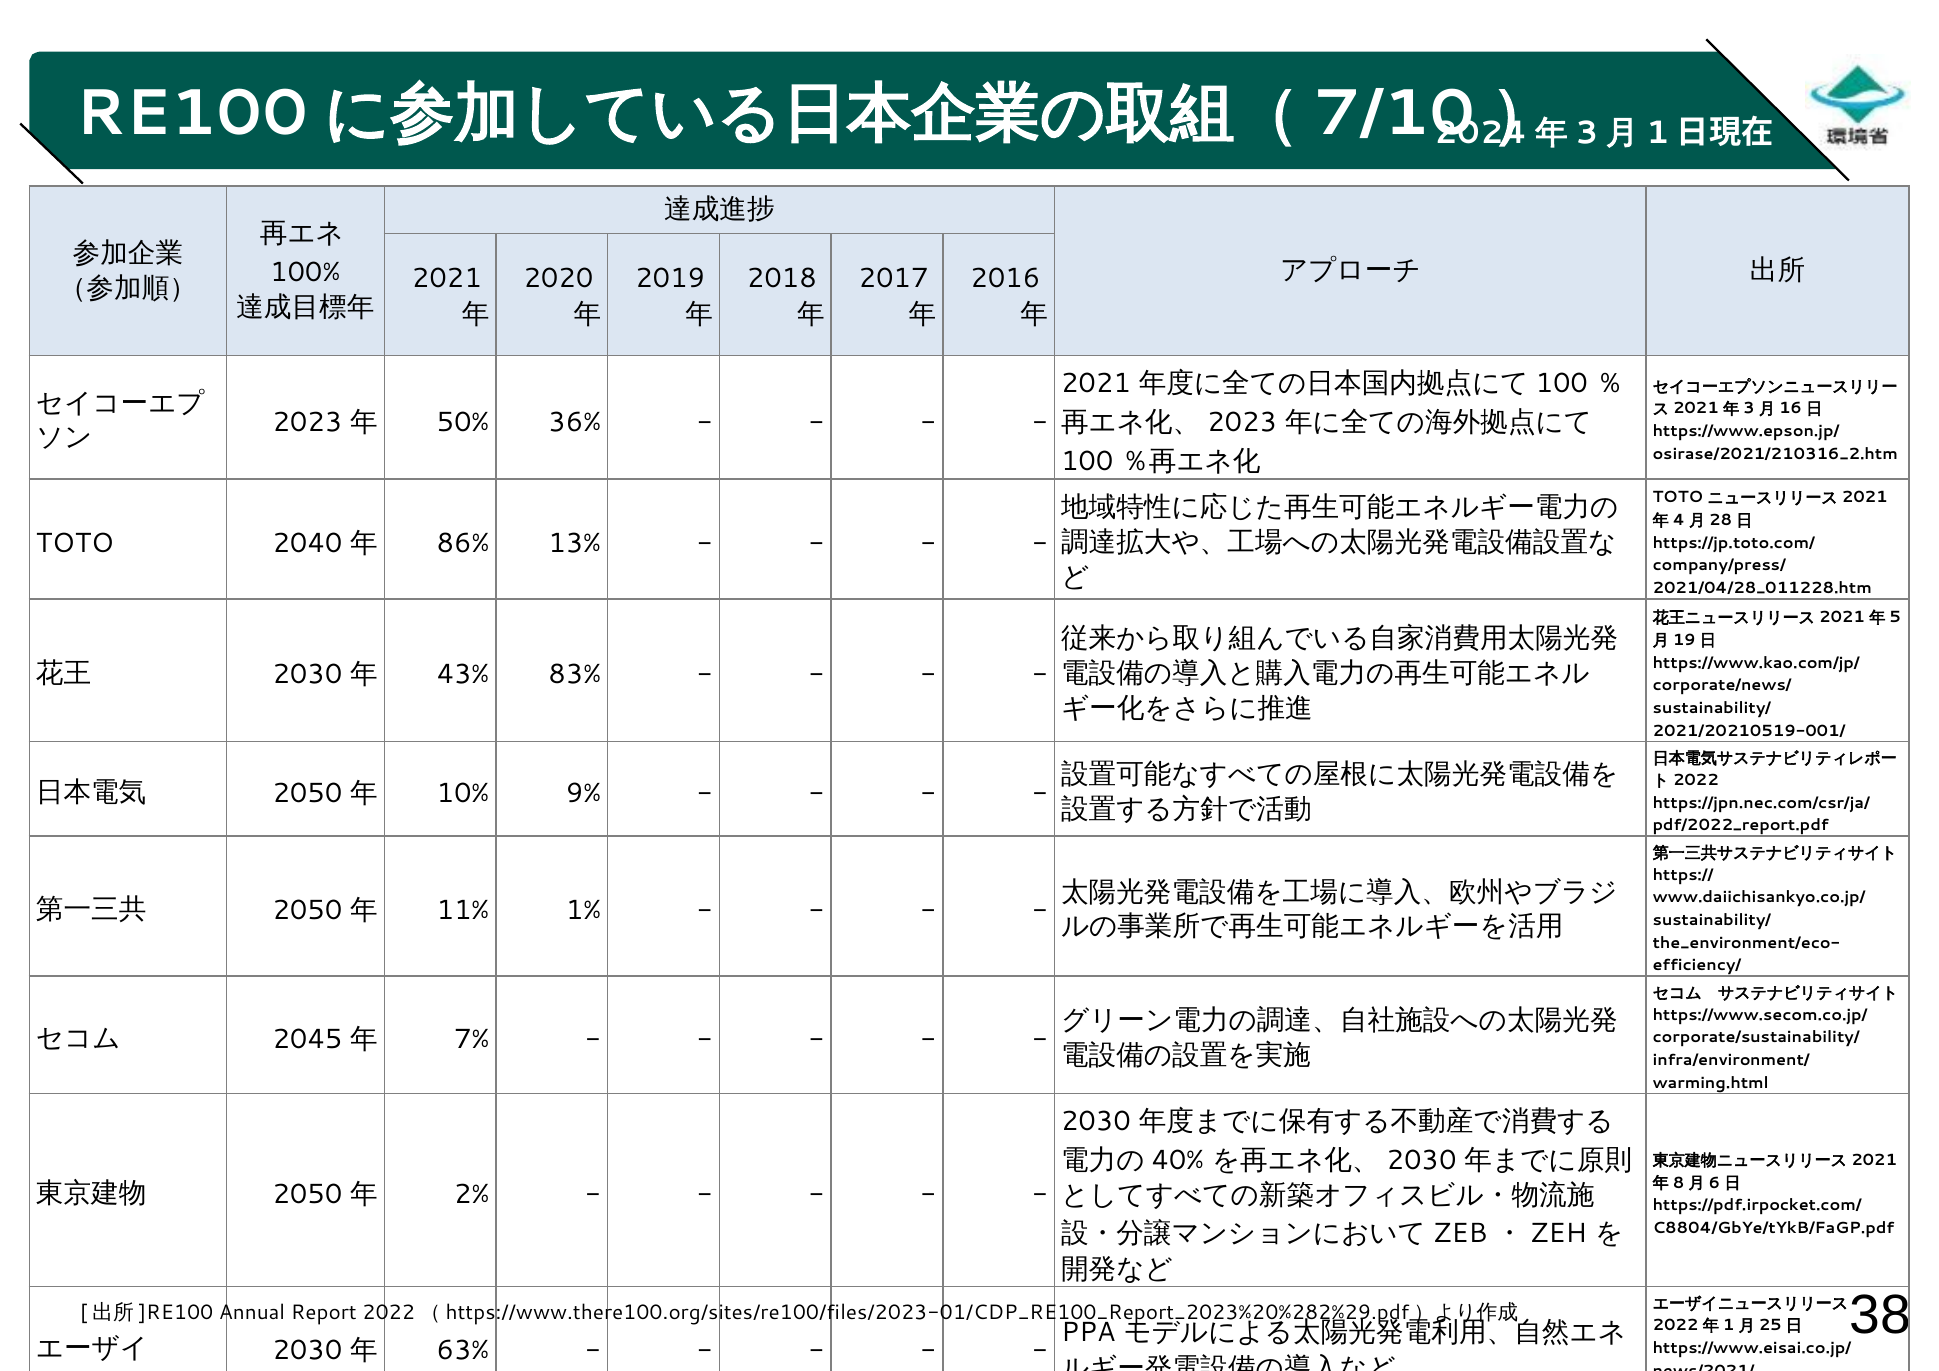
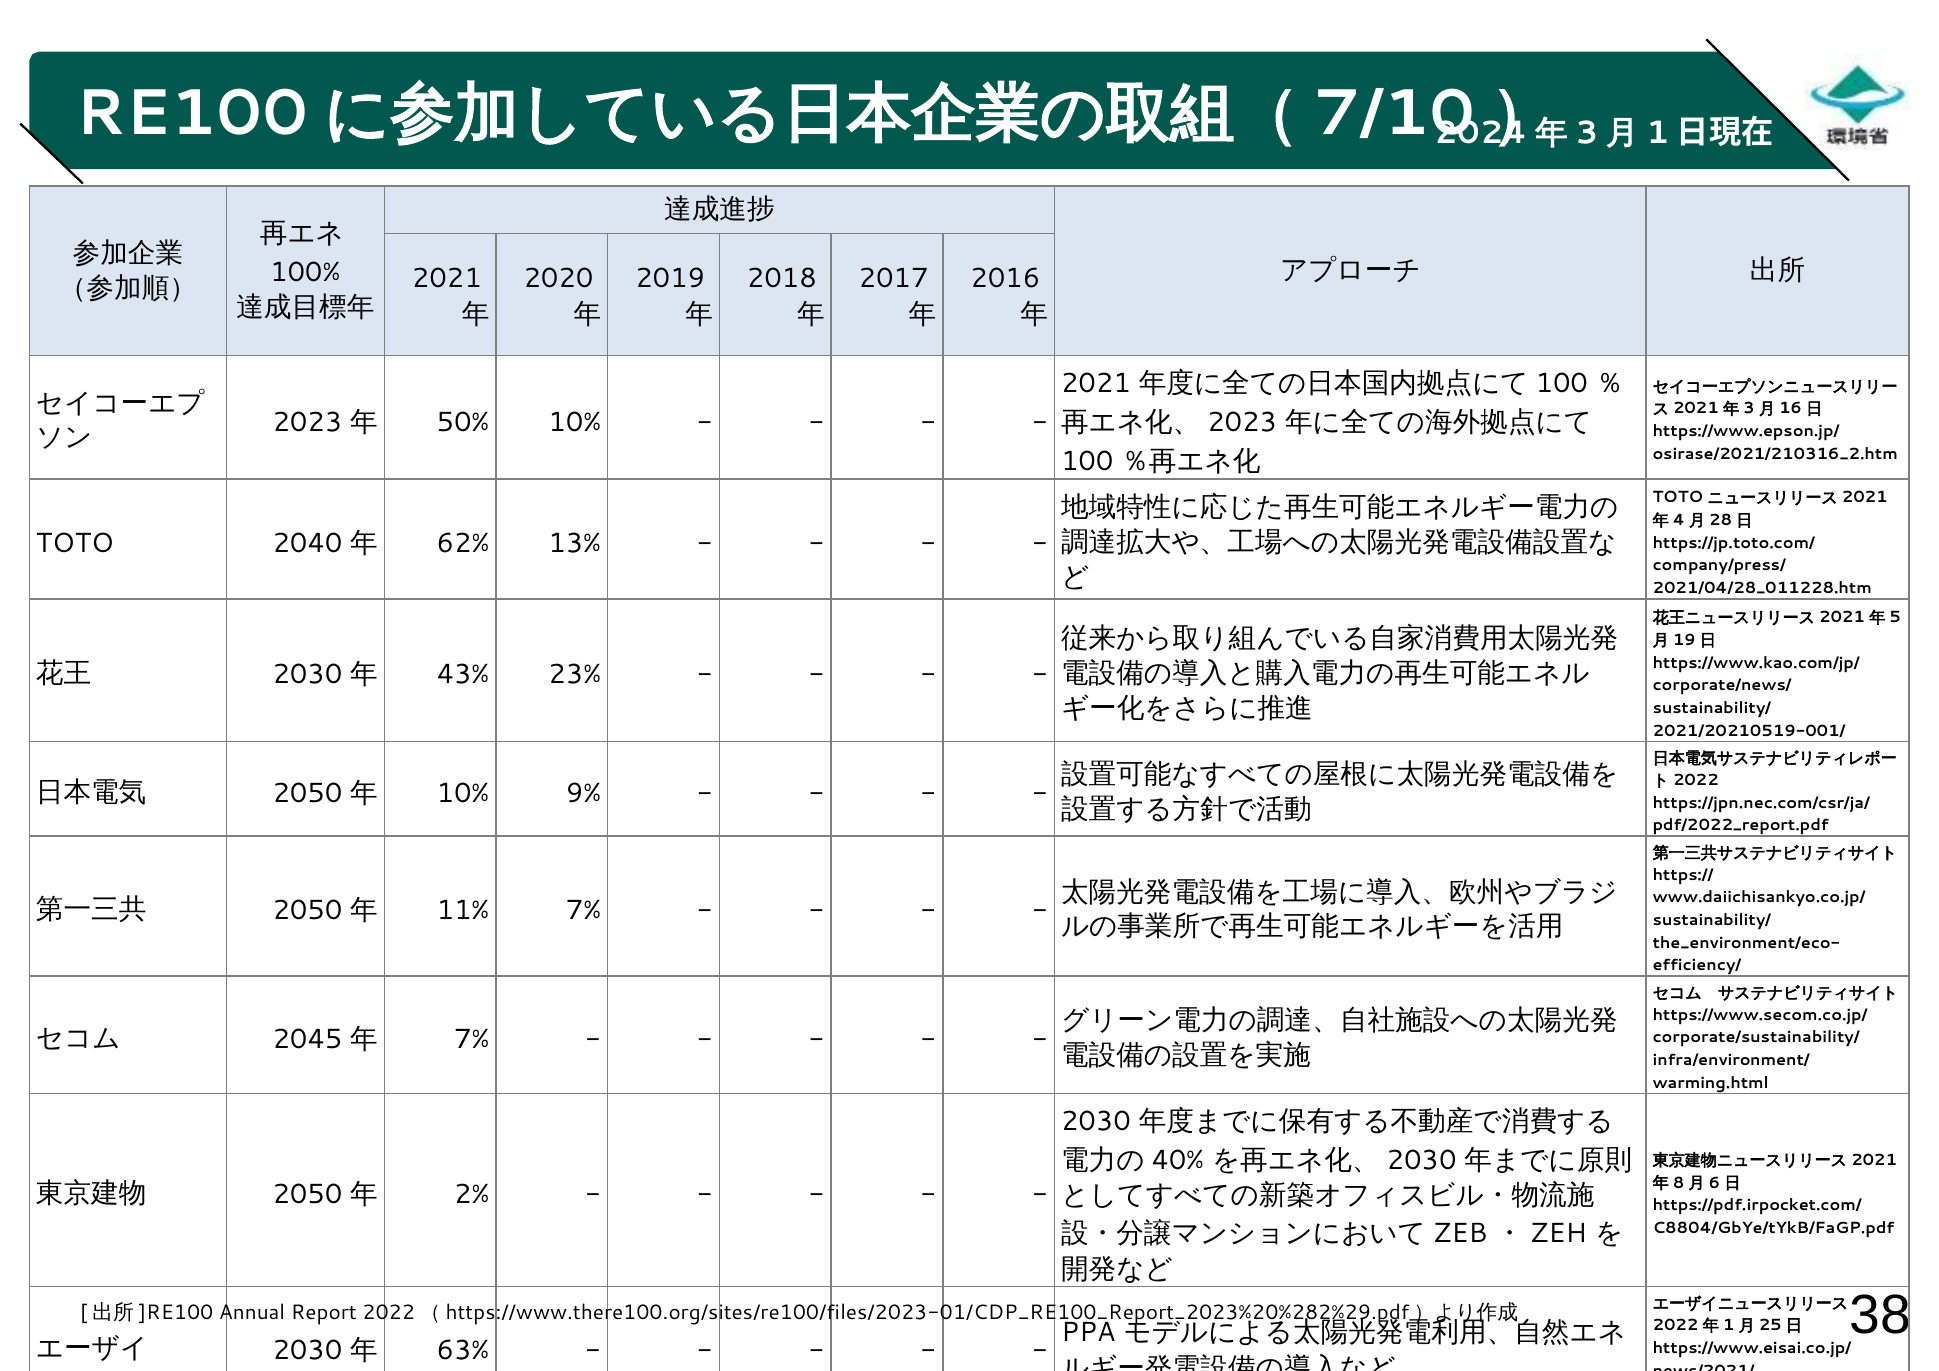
50% 36%: 36% -> 10%
86%: 86% -> 62%
83%: 83% -> 23%
11% 1%: 1% -> 7%
